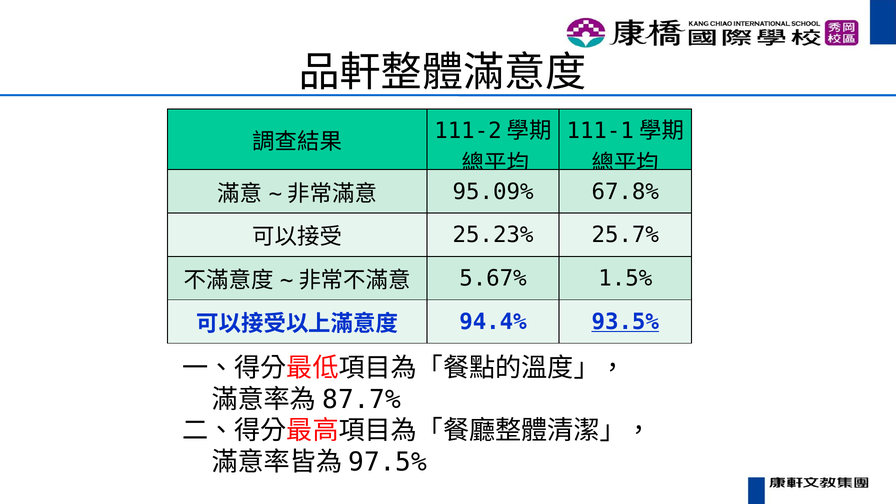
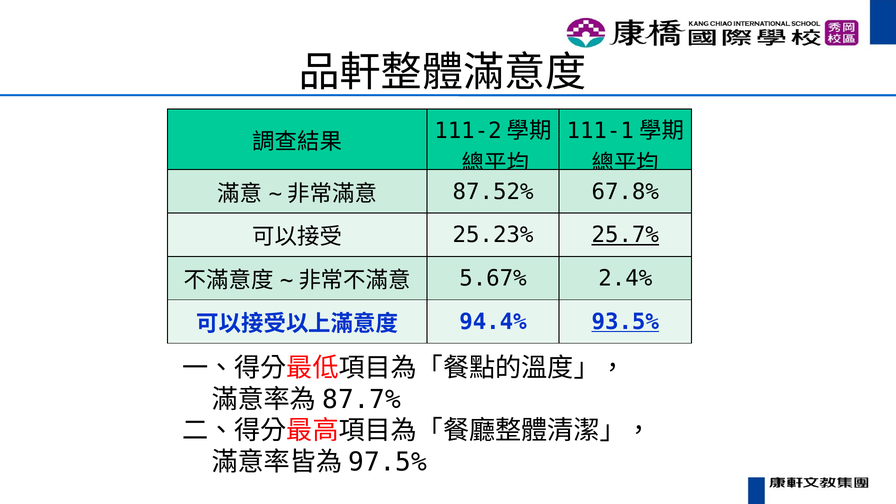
95.09%: 95.09% -> 87.52%
25.7% underline: none -> present
1.5%: 1.5% -> 2.4%
